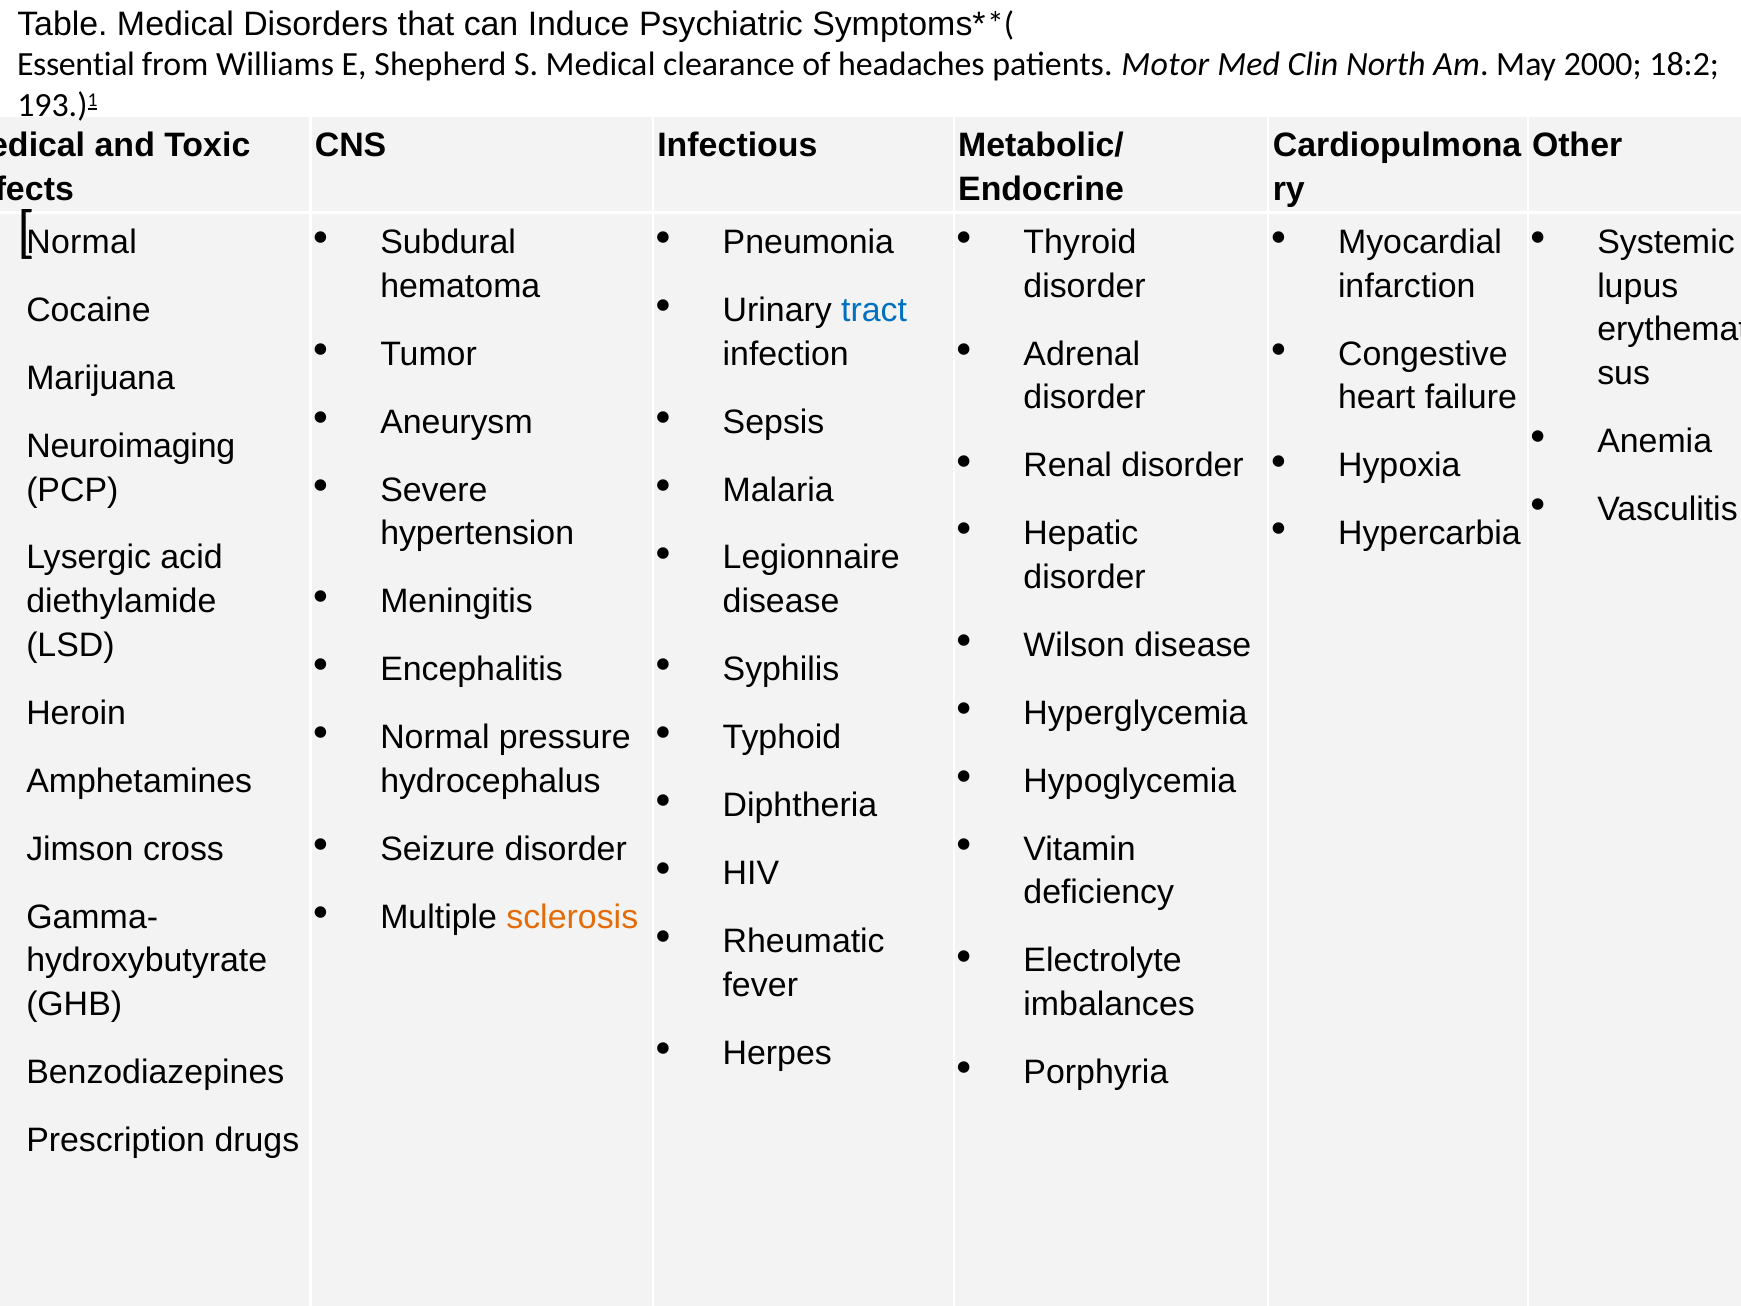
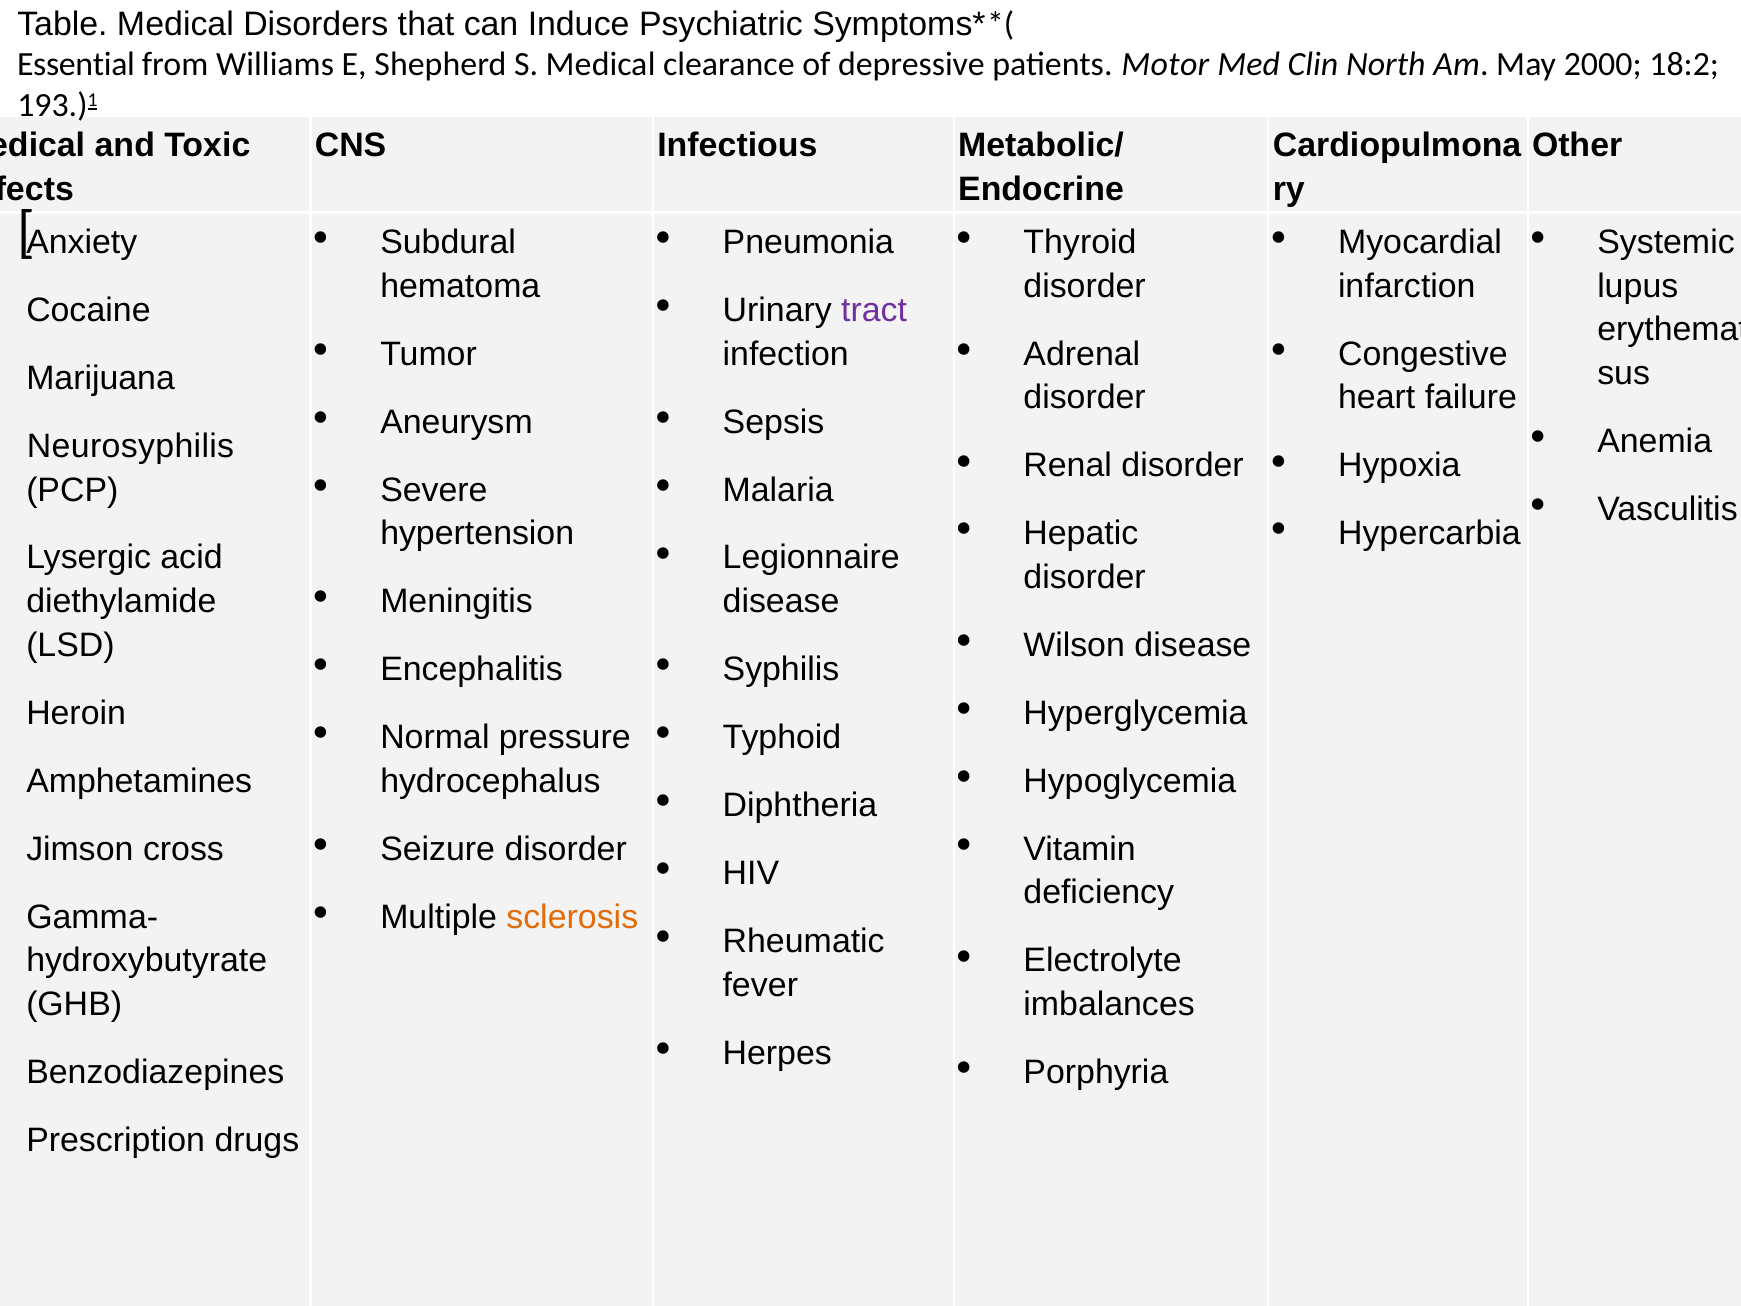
headaches: headaches -> depressive
Normal at (82, 242): Normal -> Anxiety
tract colour: blue -> purple
Neuroimaging: Neuroimaging -> Neurosyphilis
